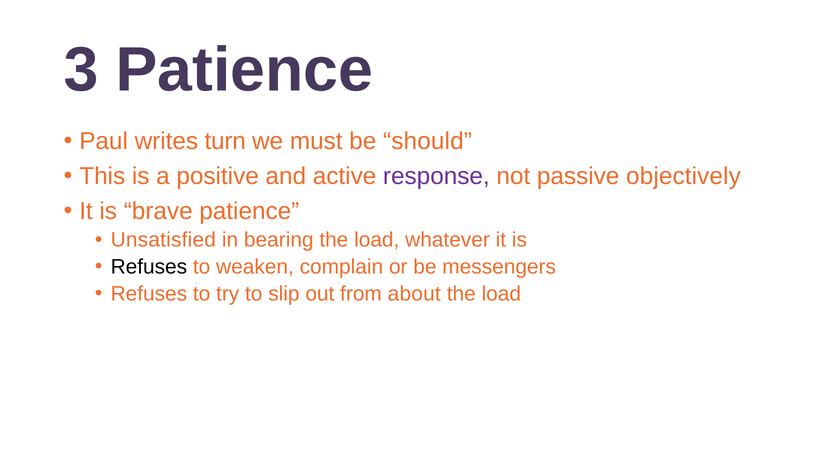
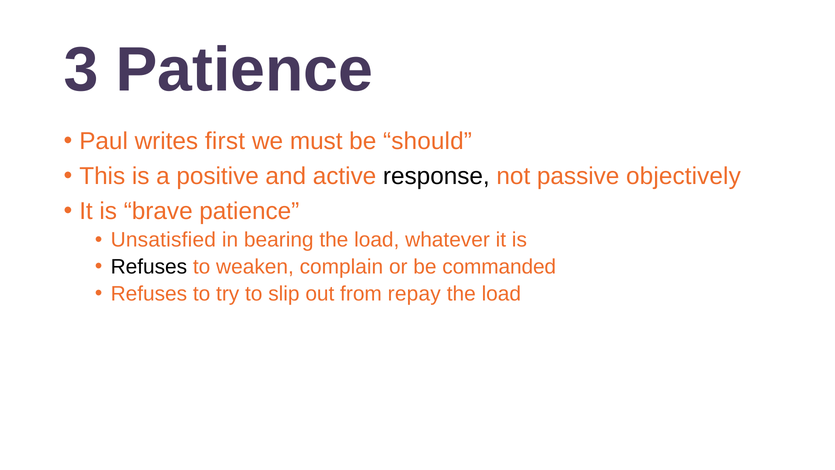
turn: turn -> first
response colour: purple -> black
messengers: messengers -> commanded
about: about -> repay
